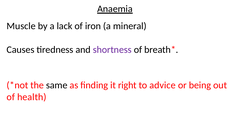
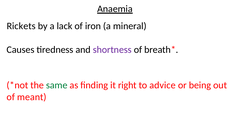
Muscle: Muscle -> Rickets
same colour: black -> green
health: health -> meant
